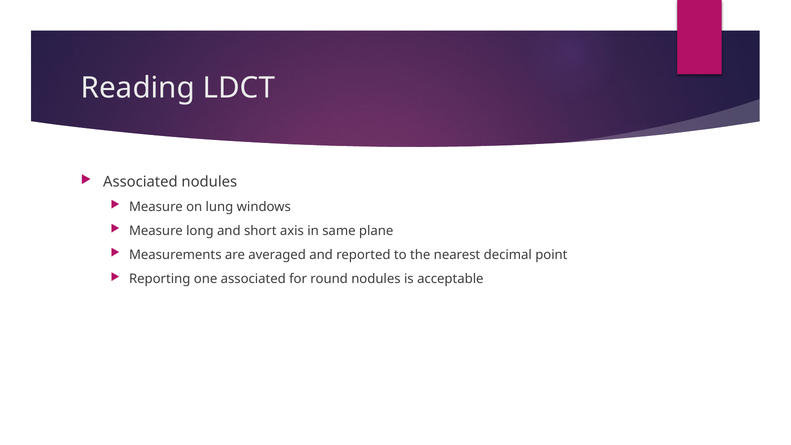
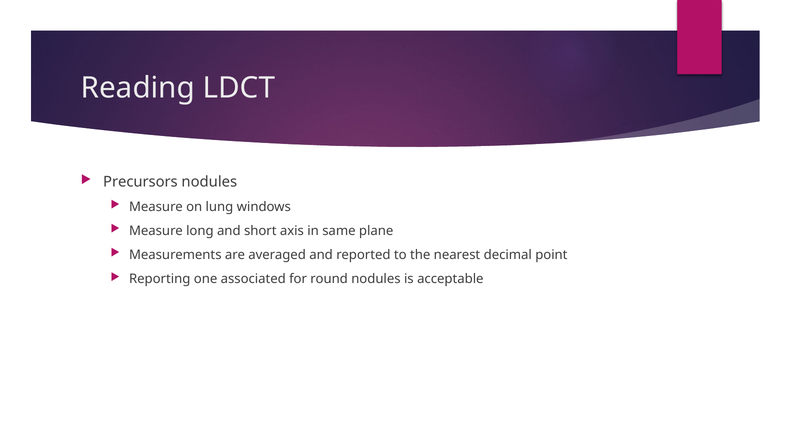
Associated at (140, 182): Associated -> Precursors
